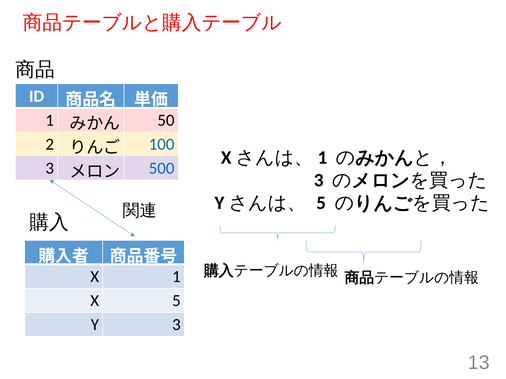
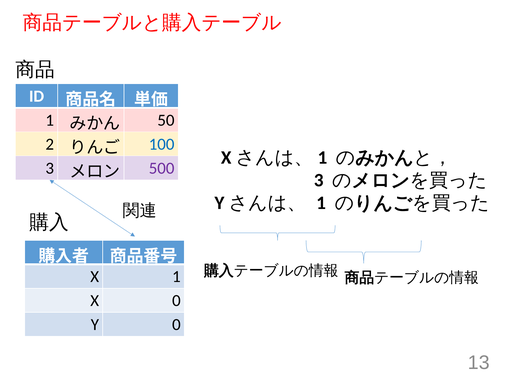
500 colour: blue -> purple
5 at (321, 203): 5 -> 1
X 5: 5 -> 0
Y 3: 3 -> 0
